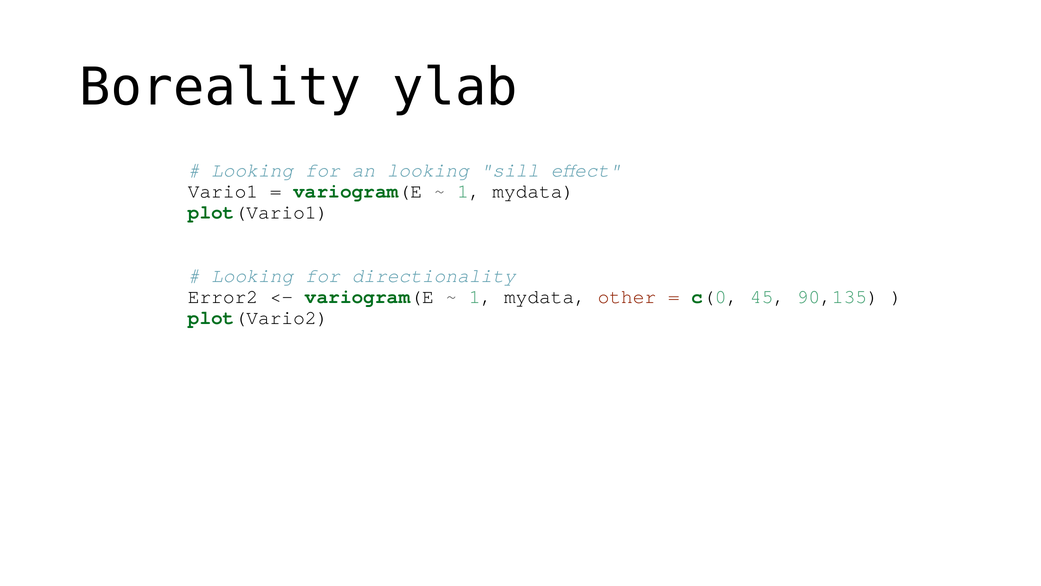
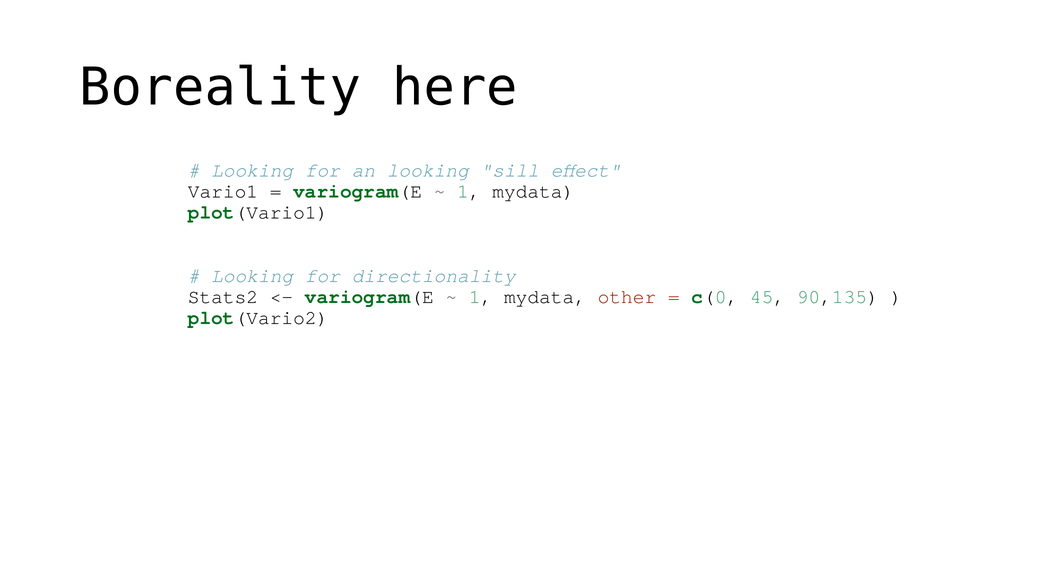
ylab: ylab -> here
Error2: Error2 -> Stats2
